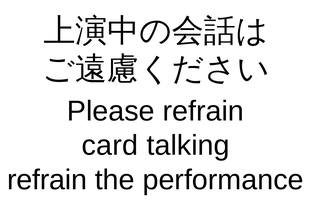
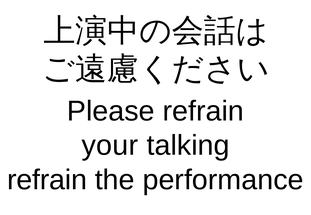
card: card -> your
